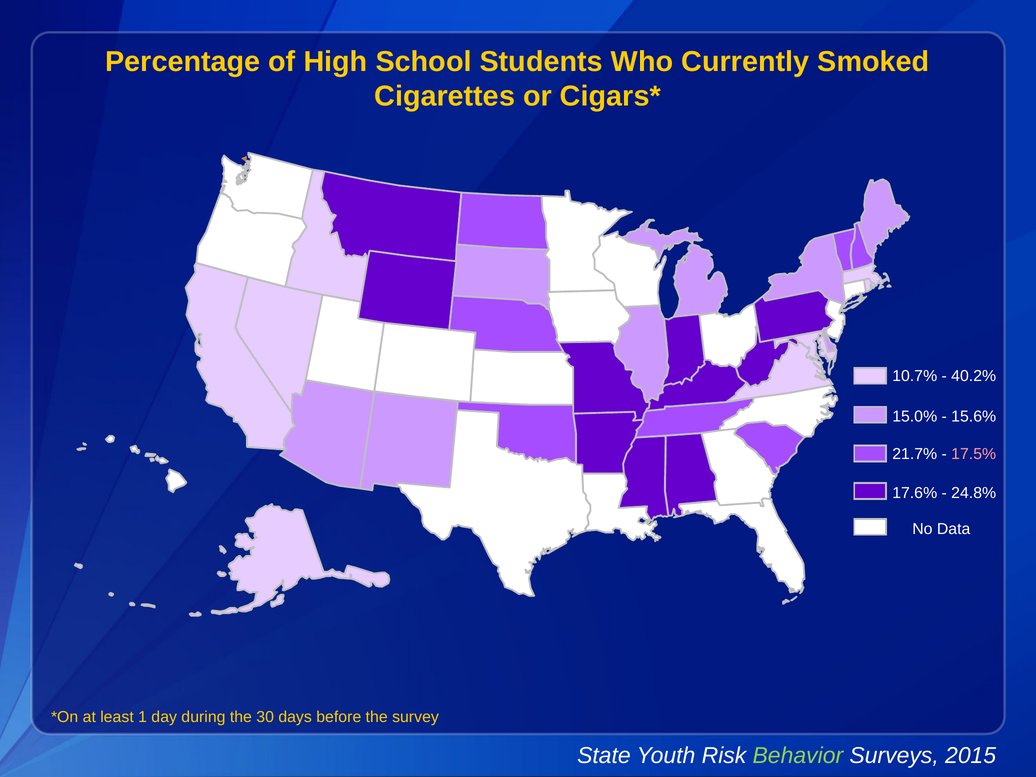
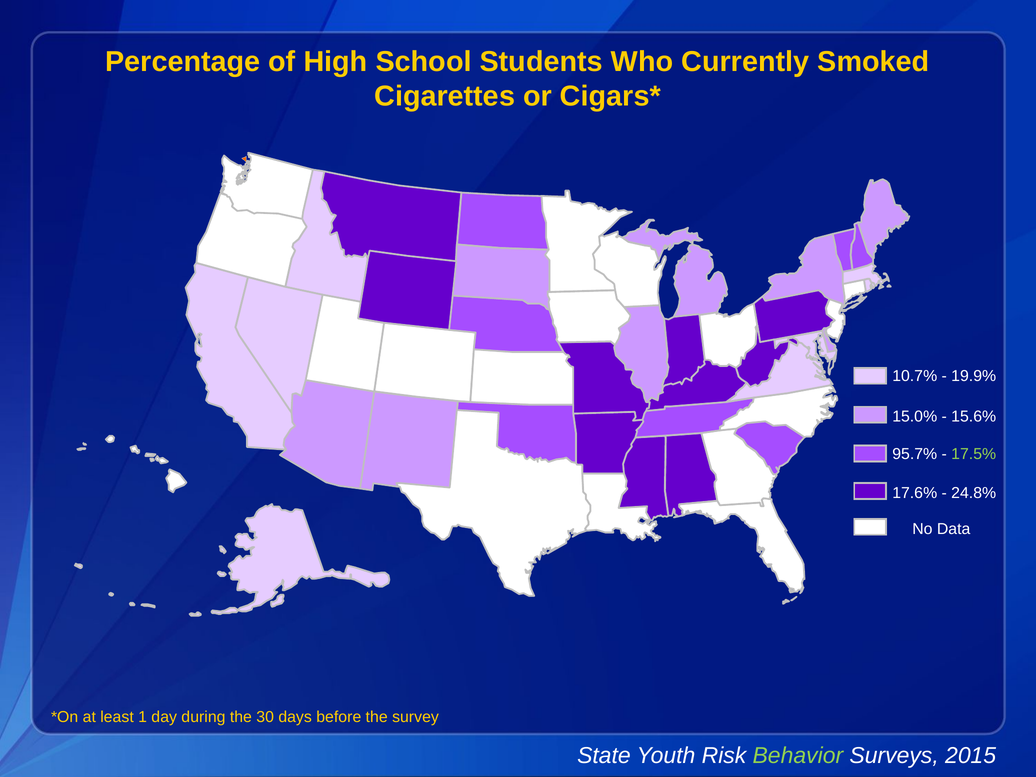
40.2%: 40.2% -> 19.9%
21.7%: 21.7% -> 95.7%
17.5% colour: pink -> light green
